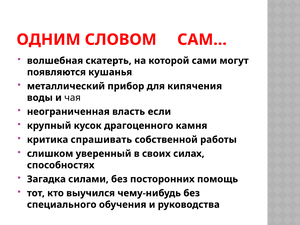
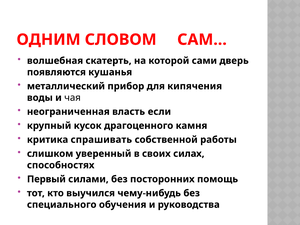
могут: могут -> дверь
Загадка: Загадка -> Первый
